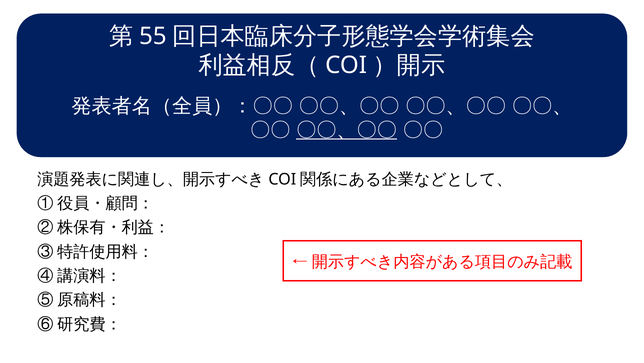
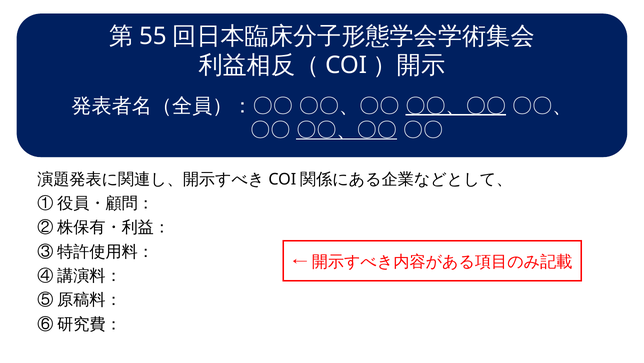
〇〇、〇〇 at (456, 106) underline: none -> present
